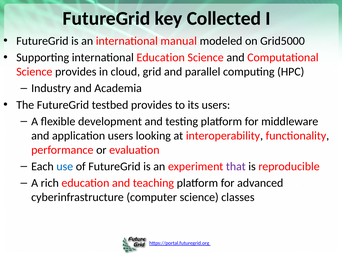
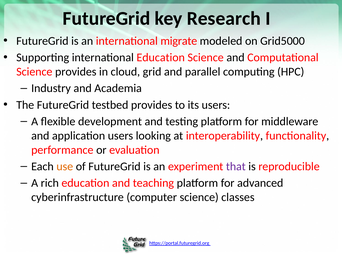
Collected: Collected -> Research
manual: manual -> migrate
use colour: blue -> orange
